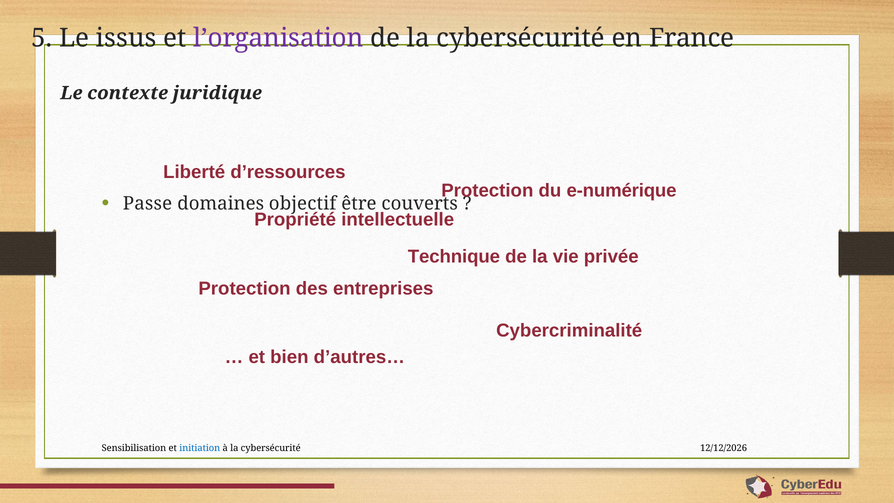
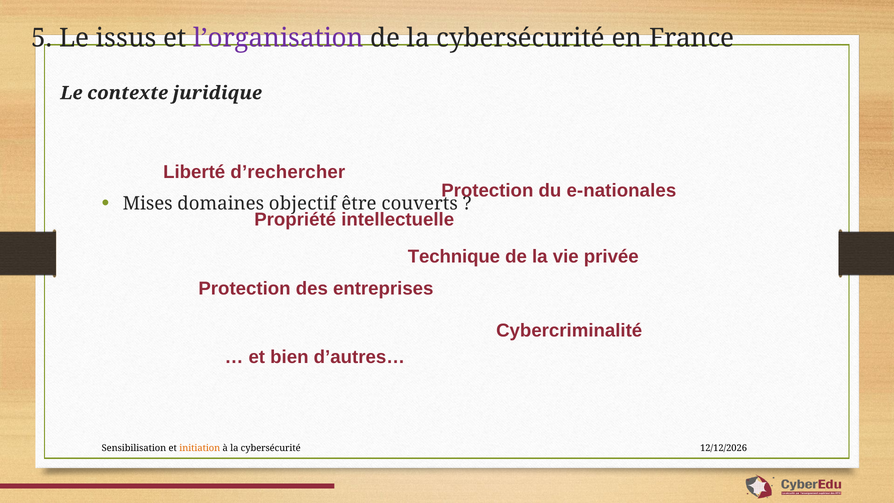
d’ressources: d’ressources -> d’rechercher
e-numérique: e-numérique -> e-nationales
Passe: Passe -> Mises
initiation colour: blue -> orange
